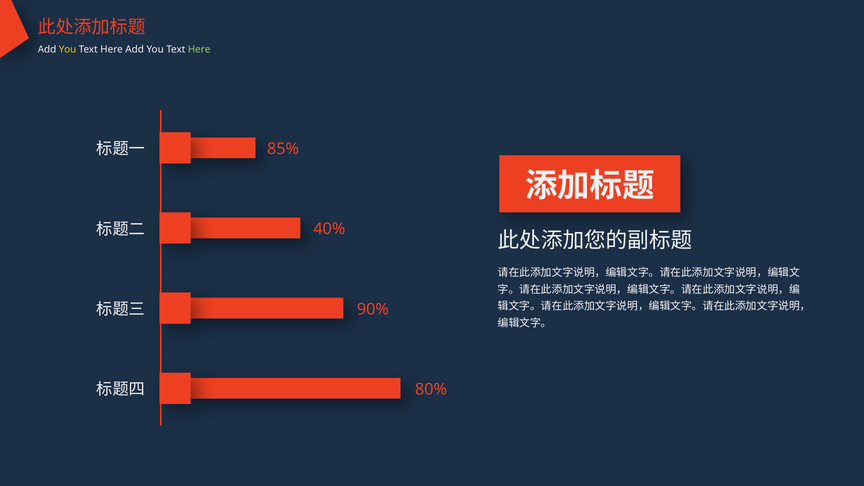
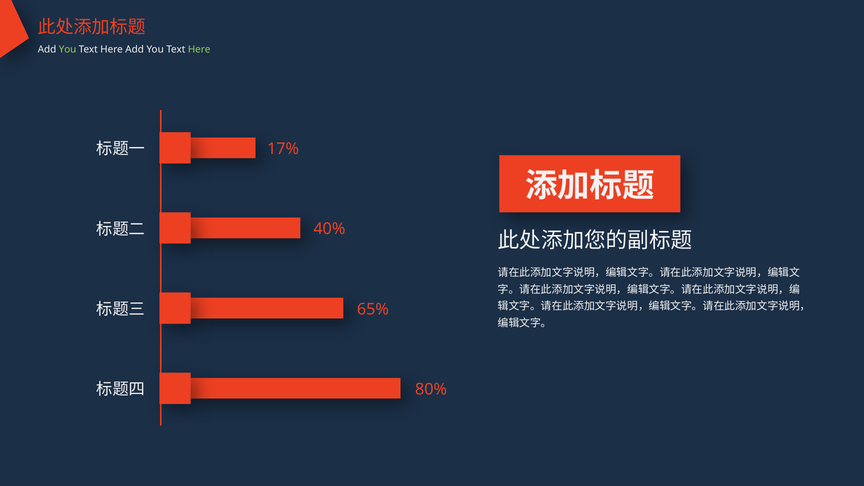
You at (68, 49) colour: yellow -> light green
85%: 85% -> 17%
90%: 90% -> 65%
